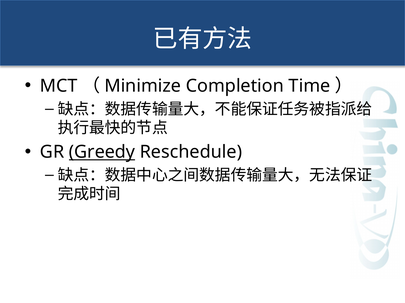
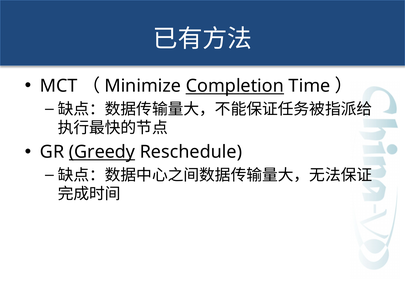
Completion underline: none -> present
